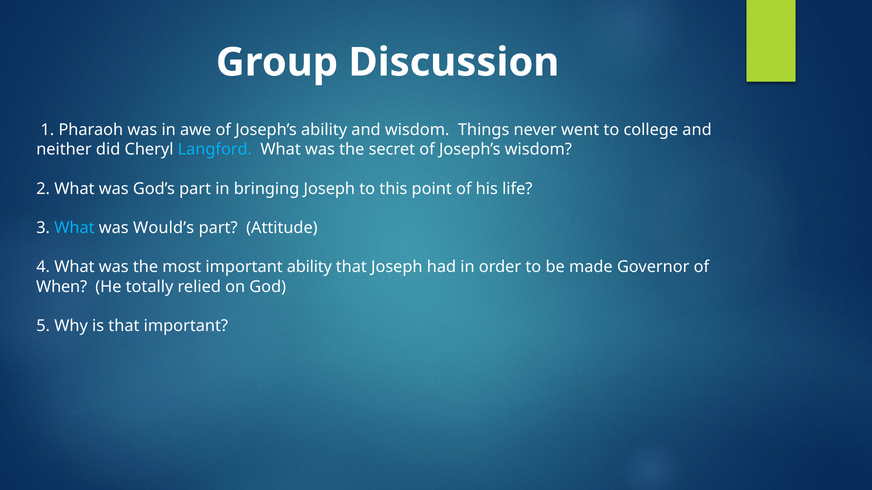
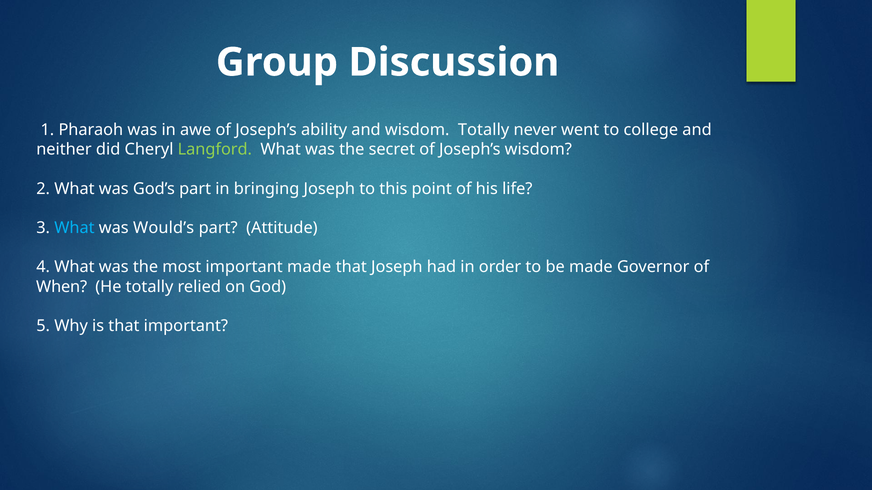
wisdom Things: Things -> Totally
Langford colour: light blue -> light green
important ability: ability -> made
